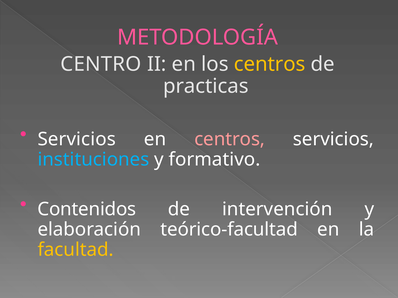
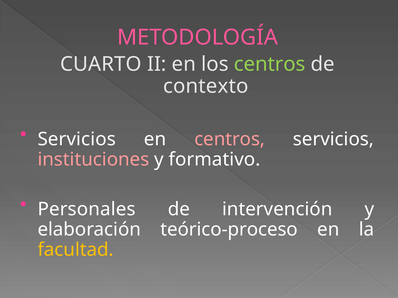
CENTRO: CENTRO -> CUARTO
centros at (270, 64) colour: yellow -> light green
practicas: practicas -> contexto
instituciones colour: light blue -> pink
Contenidos: Contenidos -> Personales
teórico-facultad: teórico-facultad -> teórico-proceso
